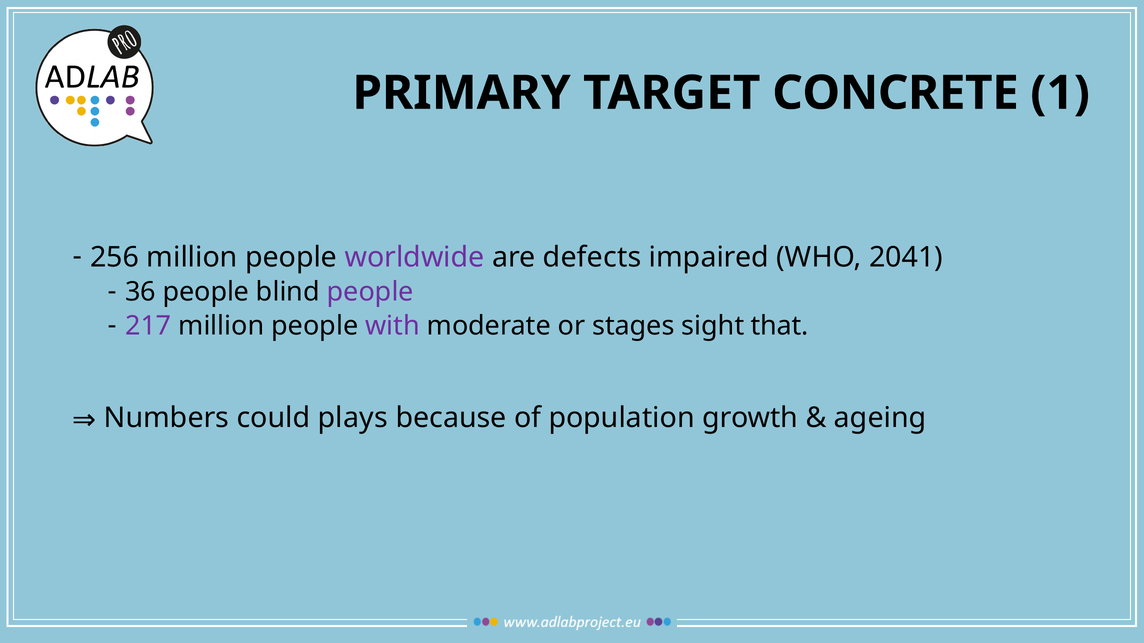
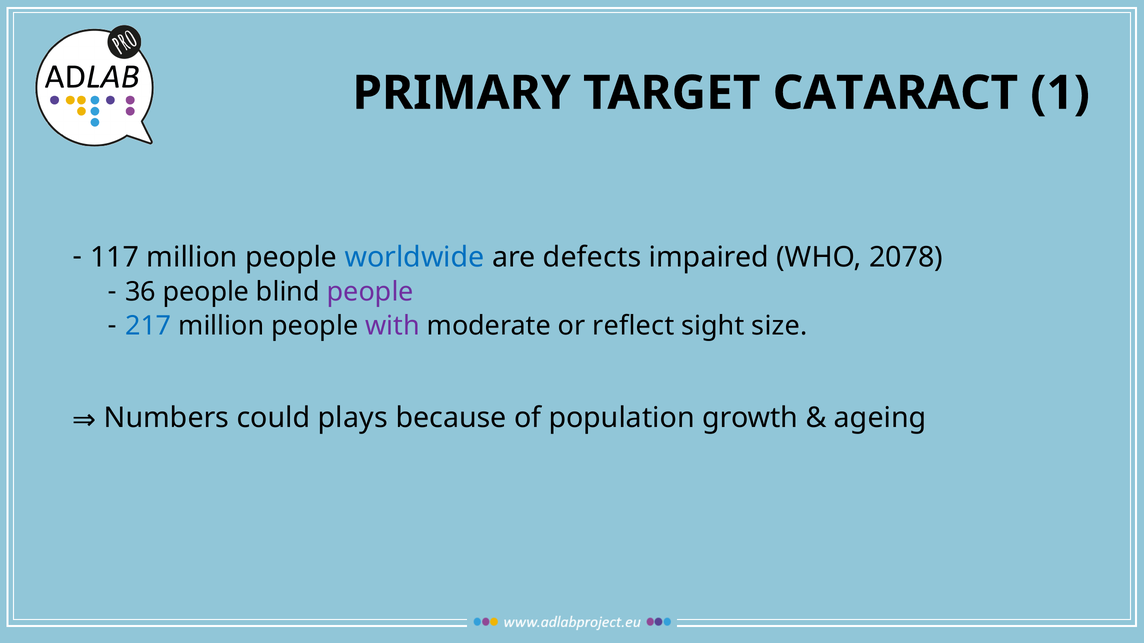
CONCRETE: CONCRETE -> CATARACT
256: 256 -> 117
worldwide colour: purple -> blue
2041: 2041 -> 2078
217 colour: purple -> blue
stages: stages -> reflect
that: that -> size
